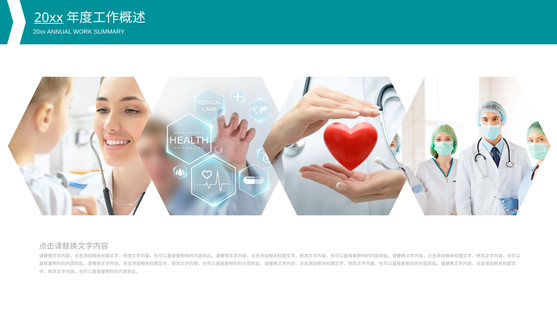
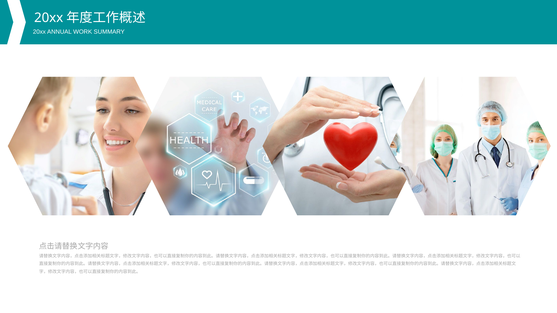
20xx at (49, 18) underline: present -> none
